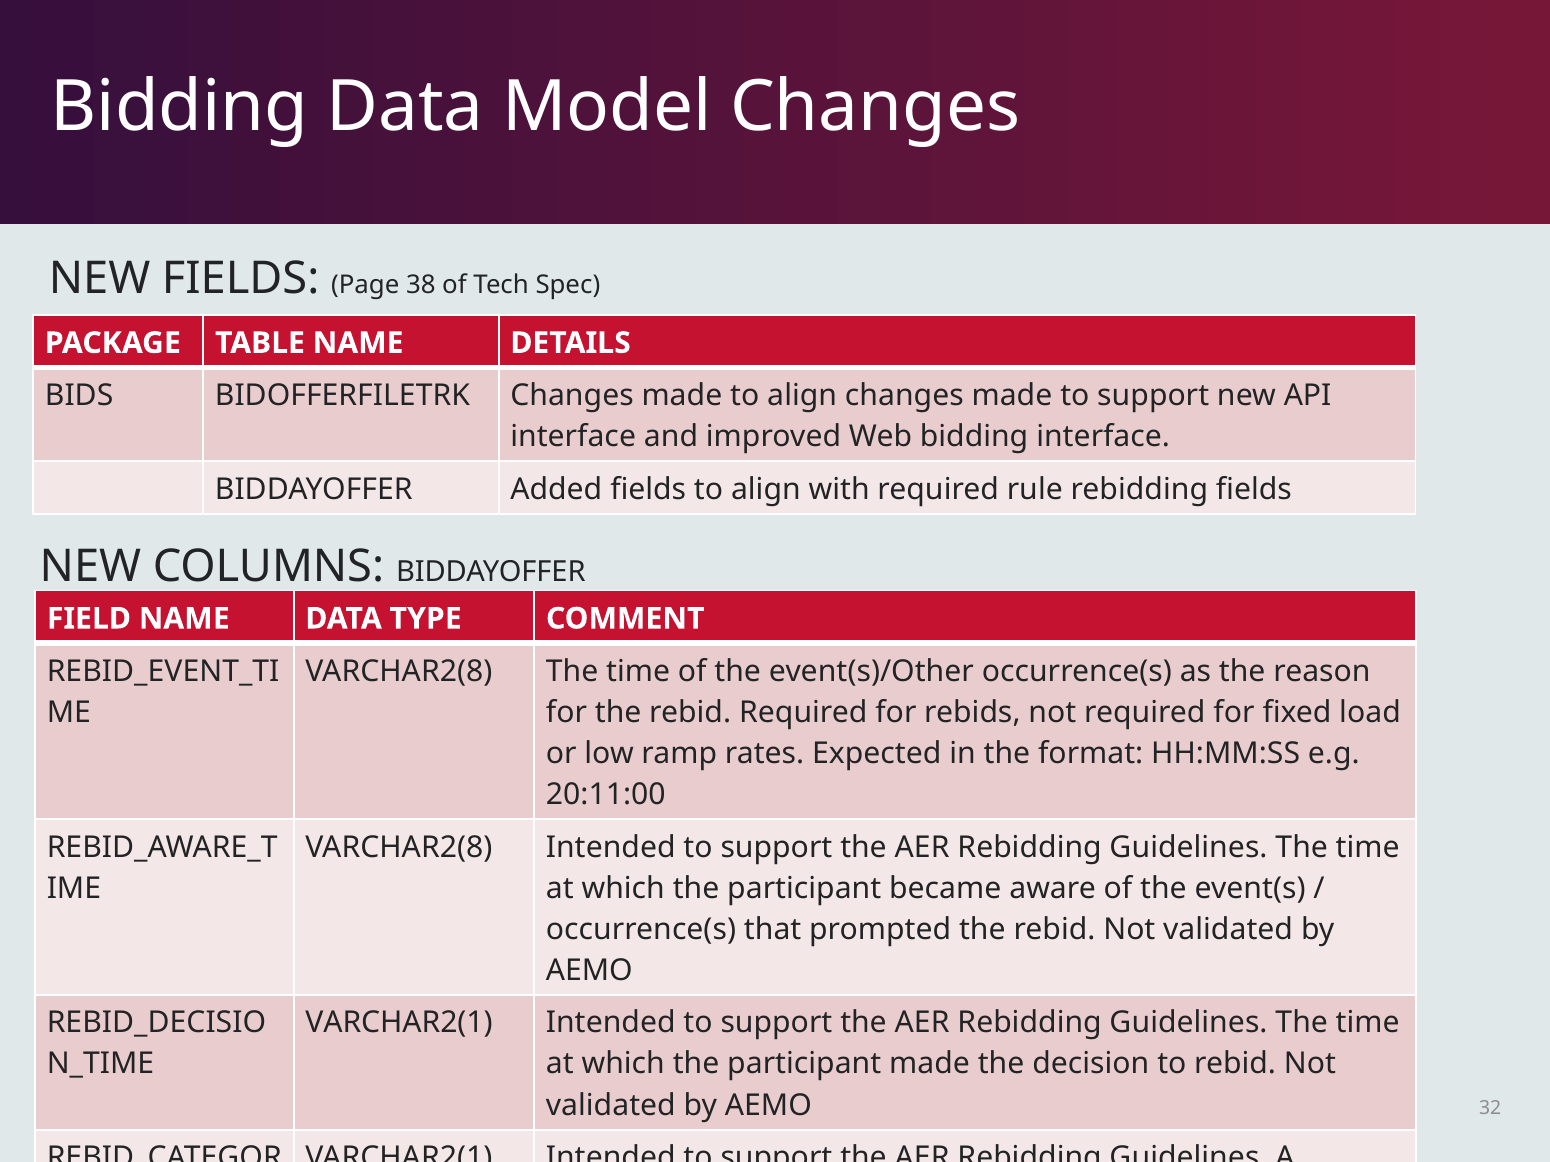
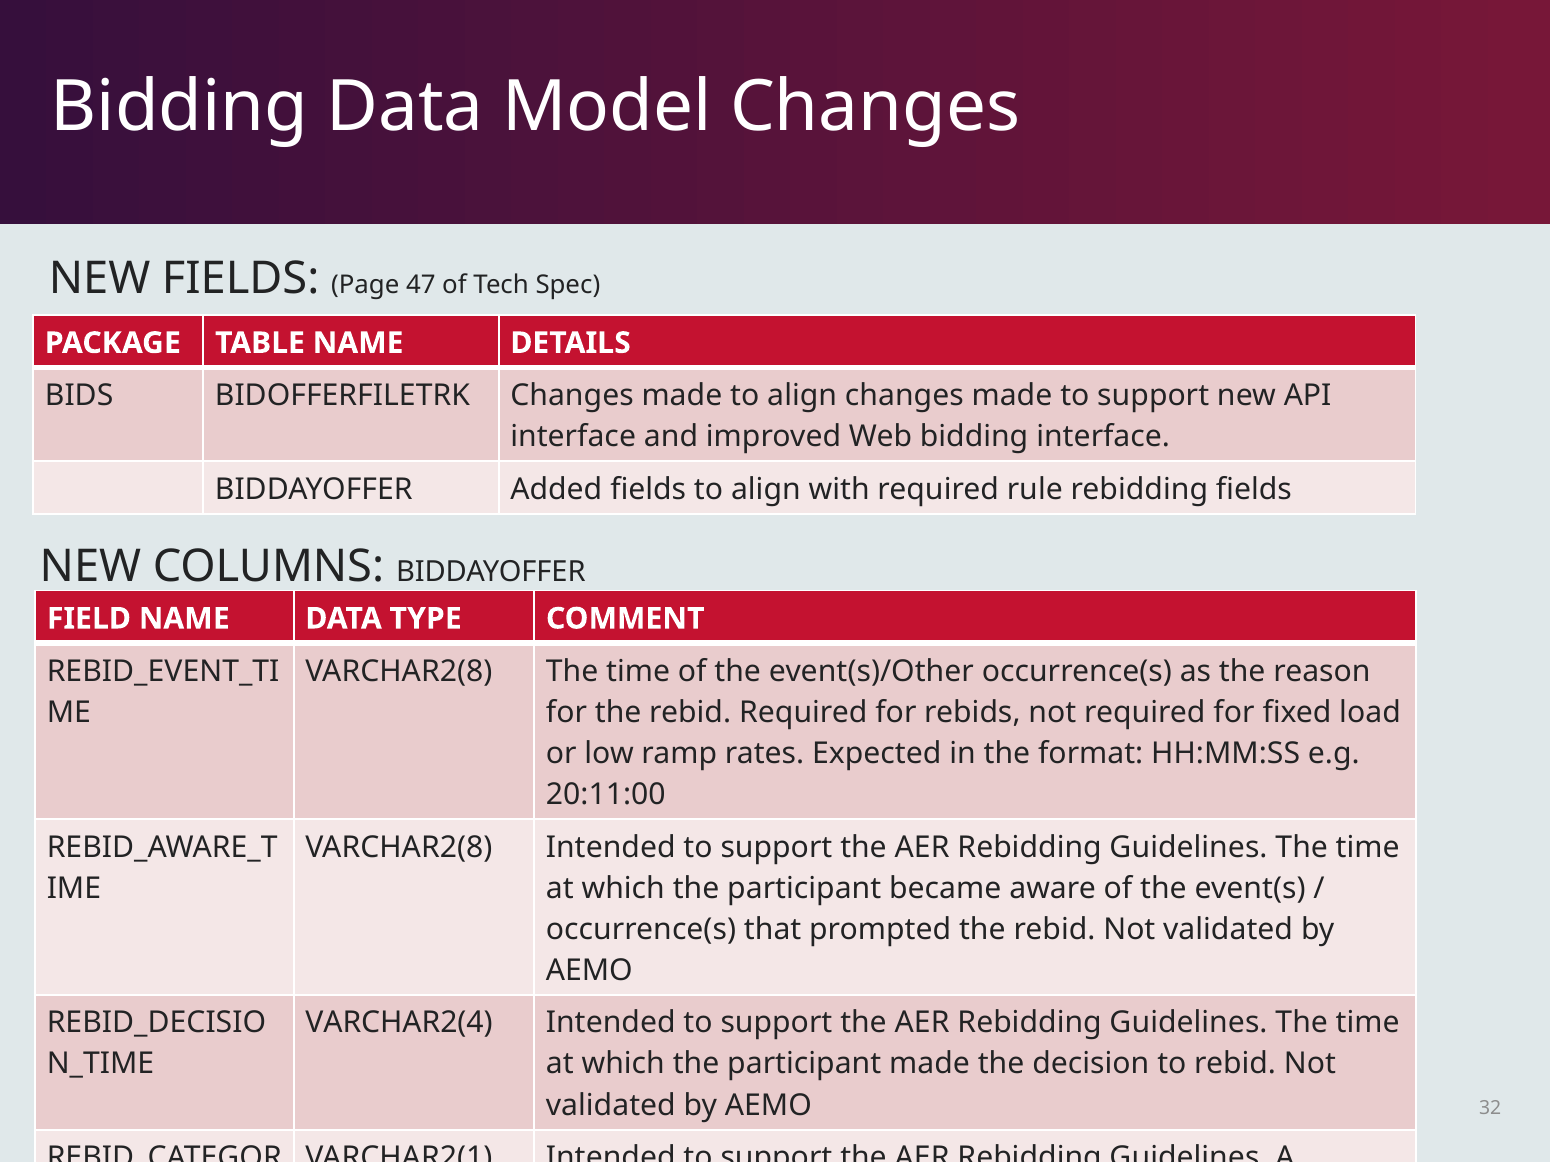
38: 38 -> 47
VARCHAR2(1 at (399, 1023): VARCHAR2(1 -> VARCHAR2(4
